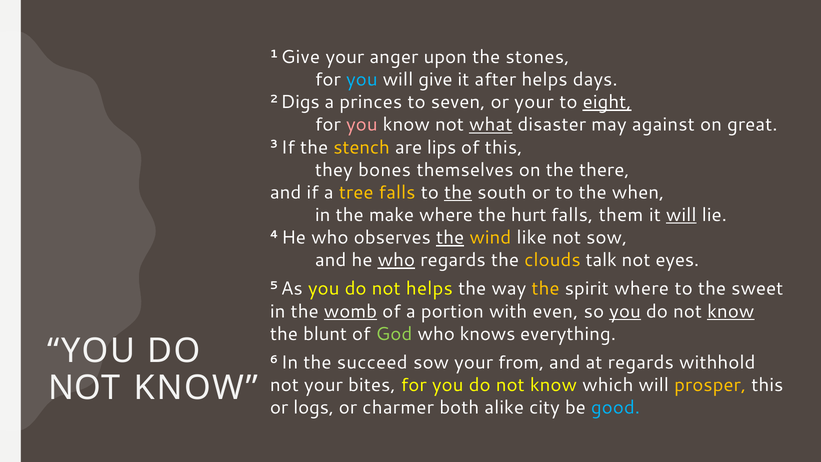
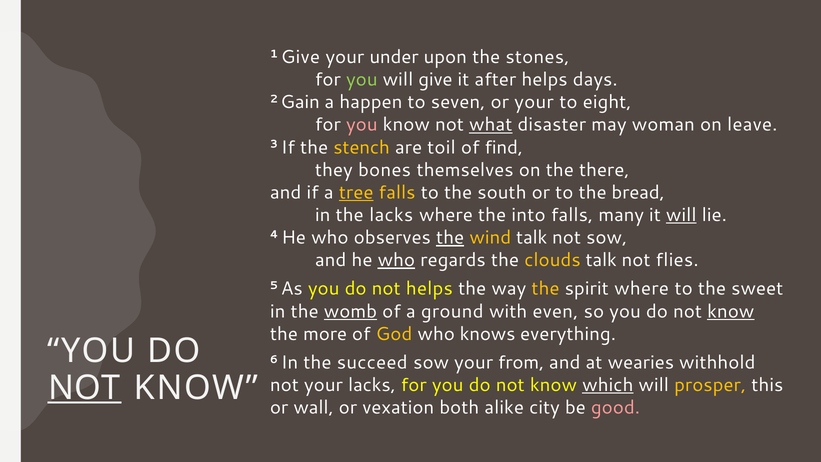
anger: anger -> under
you at (362, 80) colour: light blue -> light green
Digs: Digs -> Gain
princes: princes -> happen
eight underline: present -> none
against: against -> woman
great: great -> leave
lips: lips -> toil
of this: this -> find
tree underline: none -> present
the at (458, 192) underline: present -> none
when: when -> bread
the make: make -> lacks
hurt: hurt -> into
them: them -> many
wind like: like -> talk
eyes: eyes -> flies
portion: portion -> ground
you at (625, 311) underline: present -> none
blunt: blunt -> more
God colour: light green -> yellow
at regards: regards -> wearies
your bites: bites -> lacks
which underline: none -> present
NOT at (84, 388) underline: none -> present
logs: logs -> wall
charmer: charmer -> vexation
good colour: light blue -> pink
